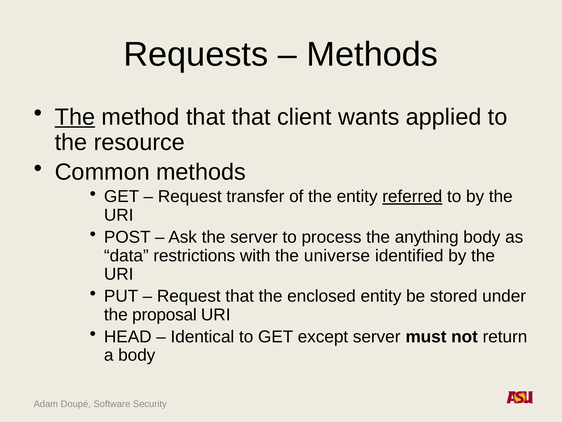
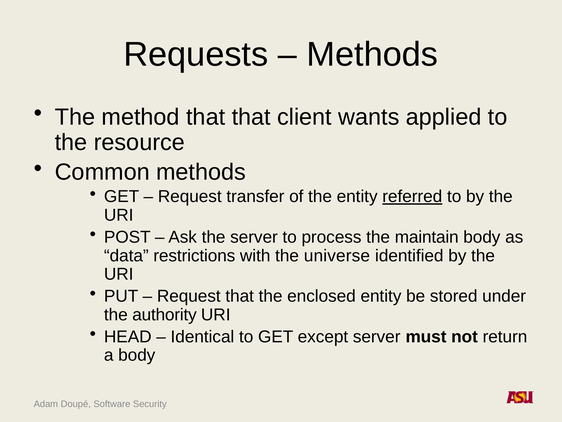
The at (75, 117) underline: present -> none
anything: anything -> maintain
proposal: proposal -> authority
